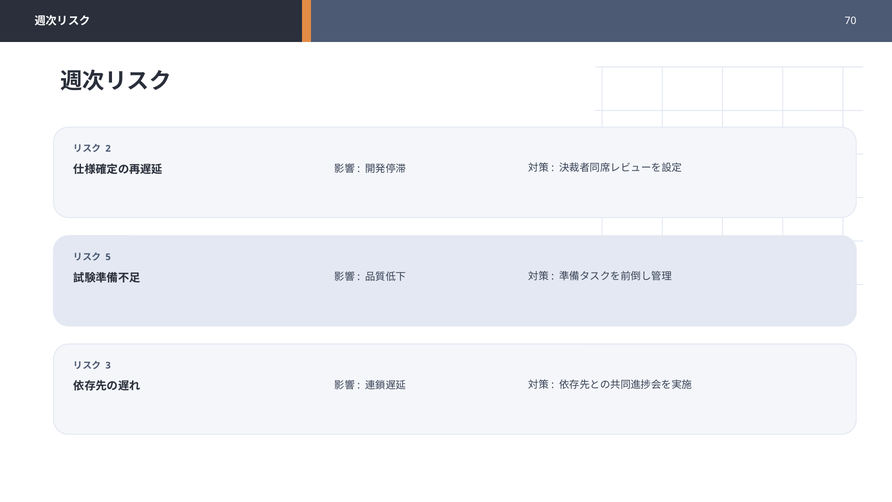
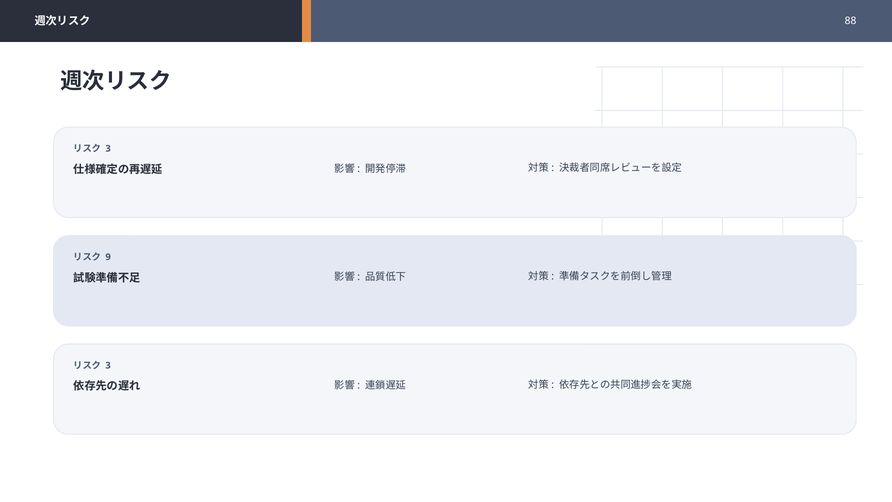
70: 70 -> 88
2 at (108, 148): 2 -> 3
5: 5 -> 9
